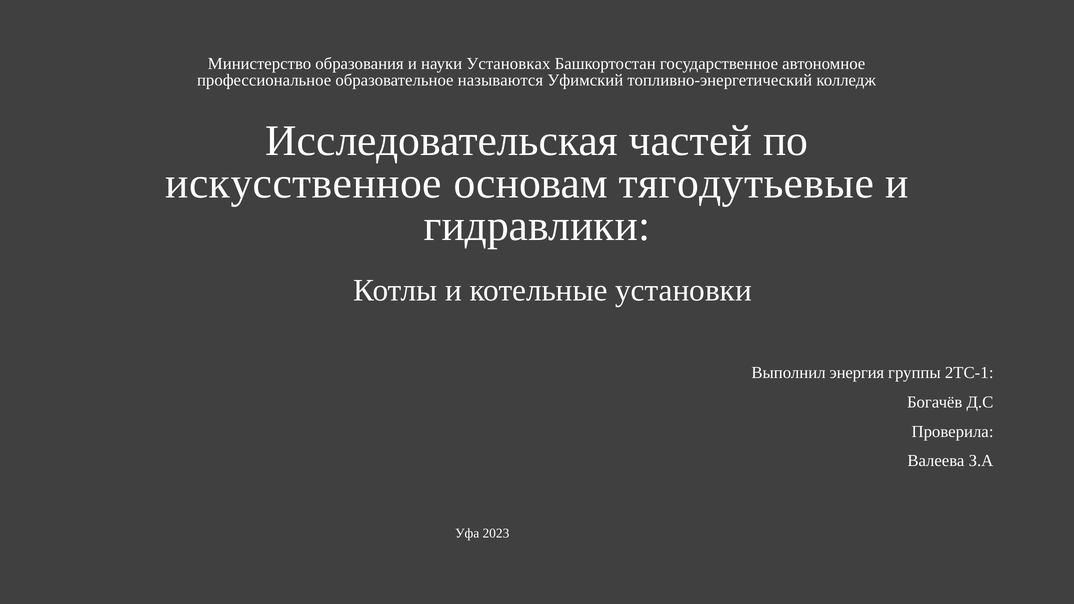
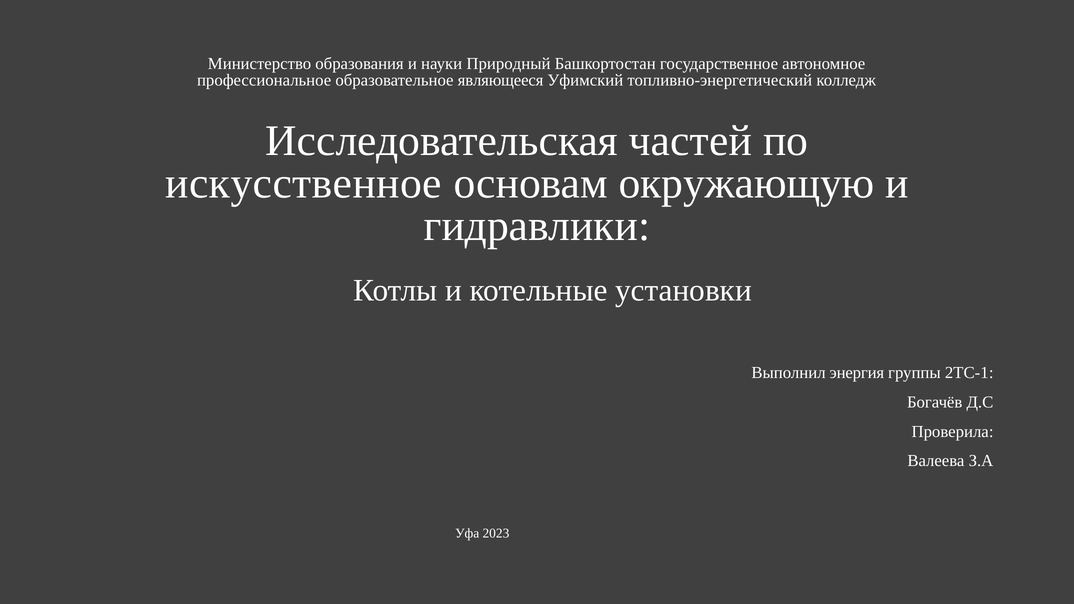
Установках: Установках -> Природный
называются: называются -> являющееся
тягодутьевые: тягодутьевые -> окружающую
